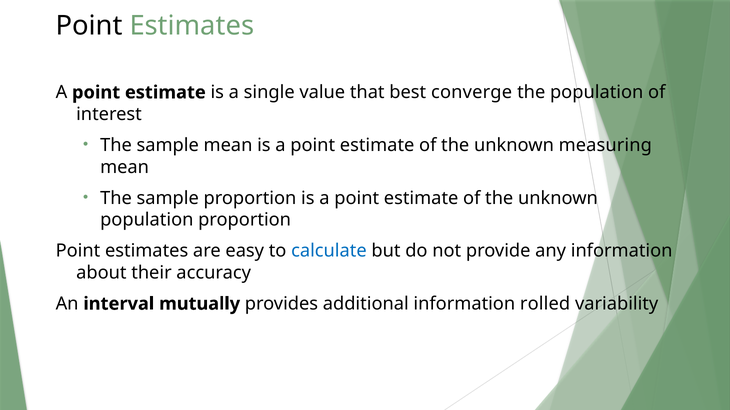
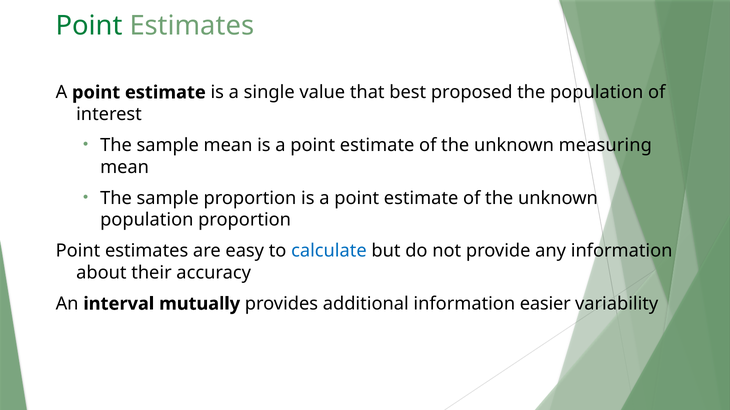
Point at (89, 26) colour: black -> green
converge: converge -> proposed
rolled: rolled -> easier
